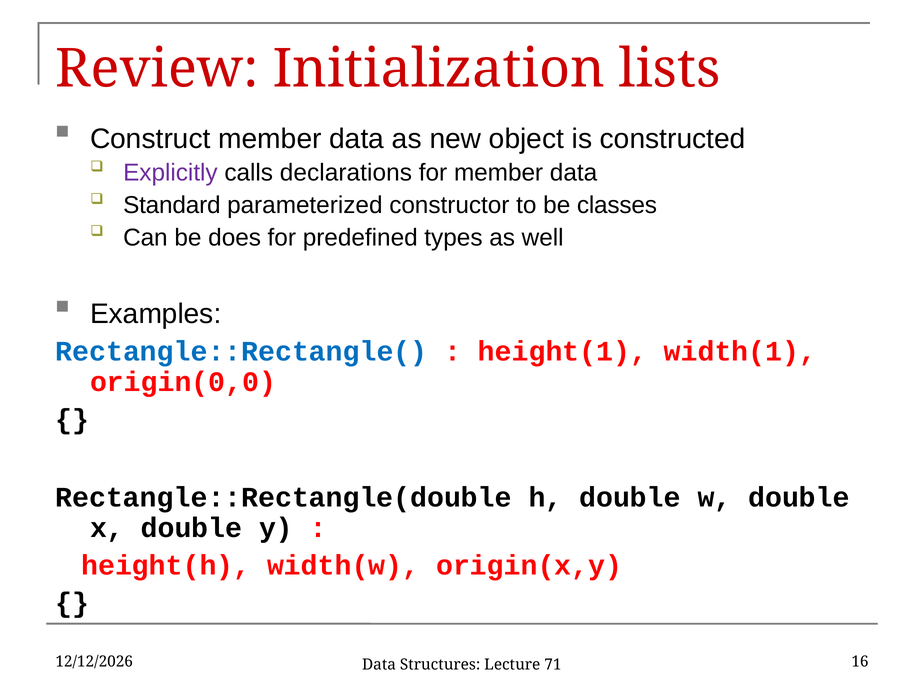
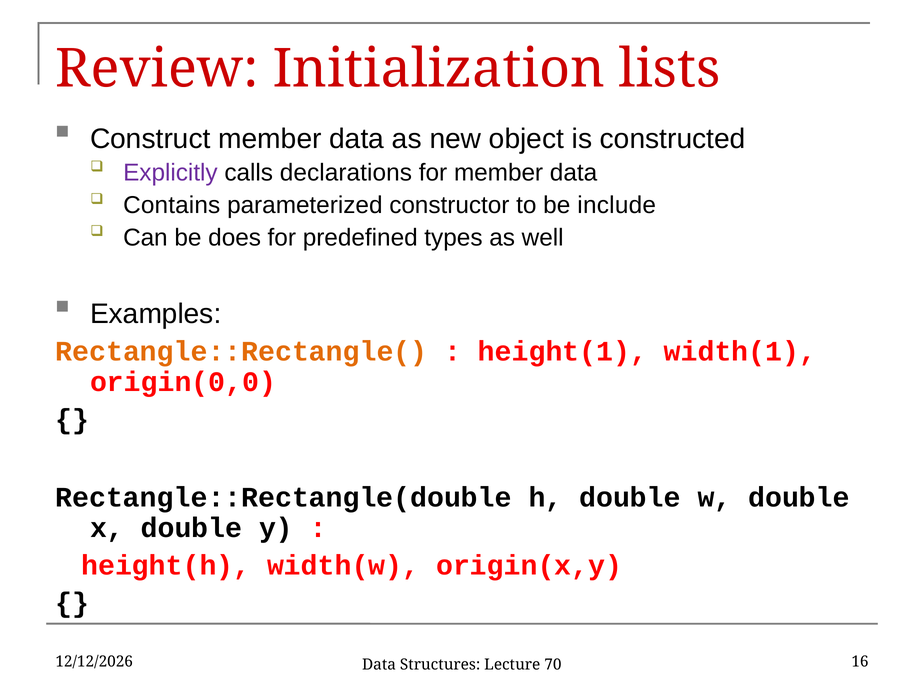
Standard: Standard -> Contains
classes: classes -> include
Rectangle::Rectangle( colour: blue -> orange
71: 71 -> 70
